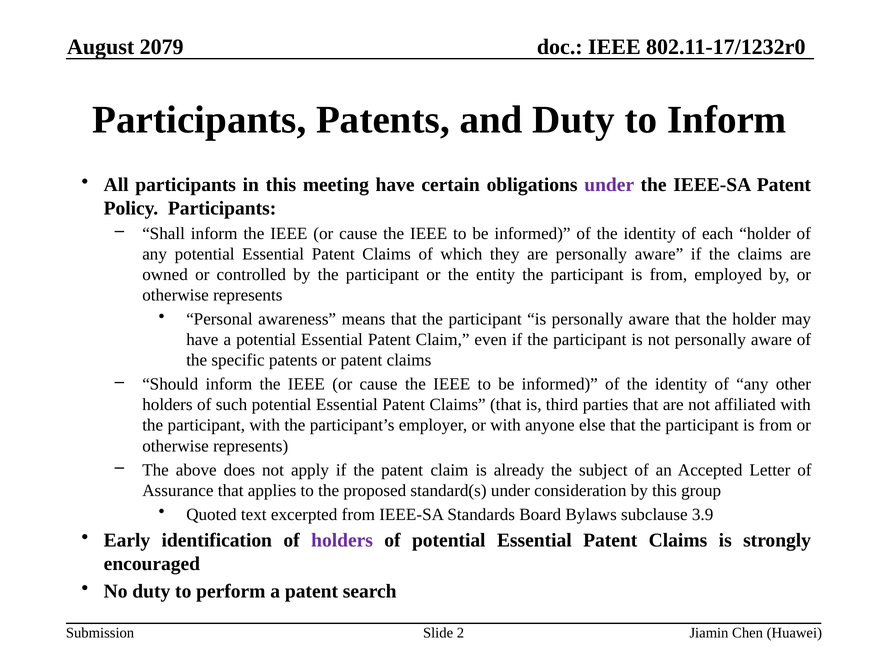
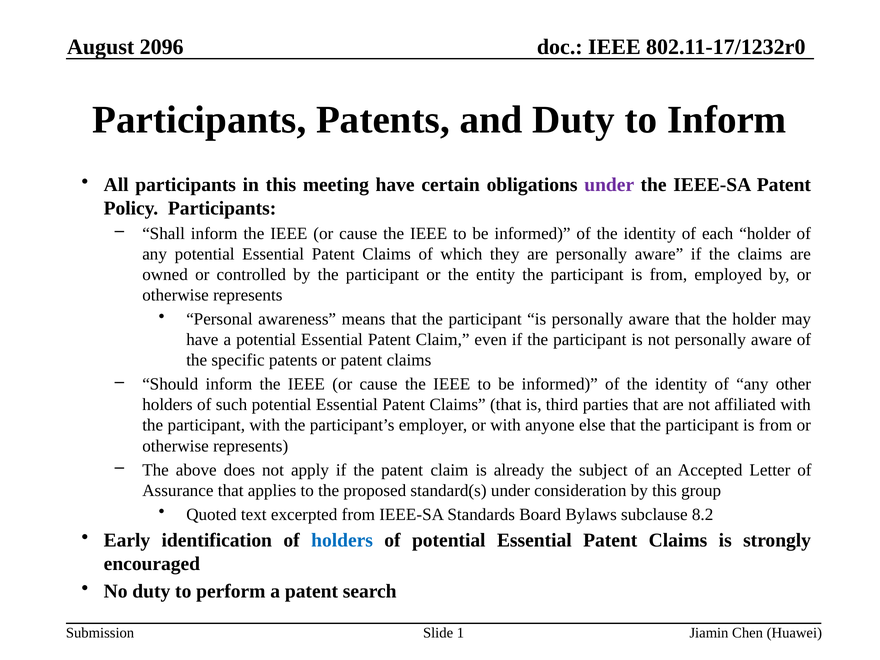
2079: 2079 -> 2096
3.9: 3.9 -> 8.2
holders at (342, 540) colour: purple -> blue
2: 2 -> 1
